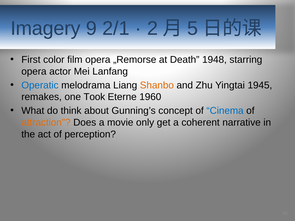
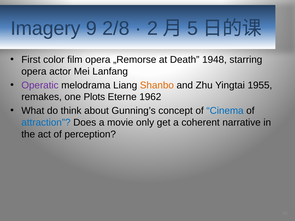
2/1: 2/1 -> 2/8
Operatic colour: blue -> purple
1945: 1945 -> 1955
Took: Took -> Plots
1960: 1960 -> 1962
attraction colour: orange -> blue
